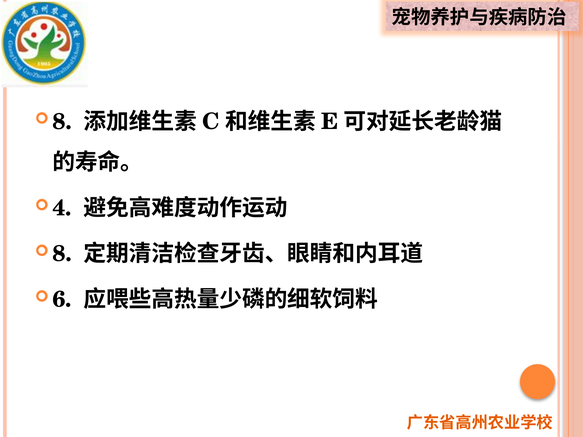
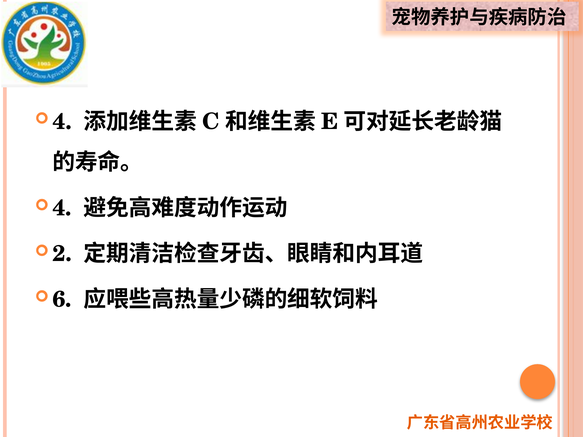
8 at (62, 122): 8 -> 4
8 at (62, 254): 8 -> 2
